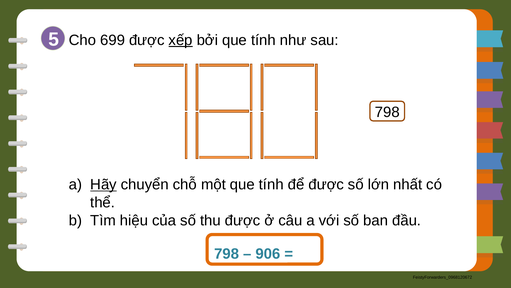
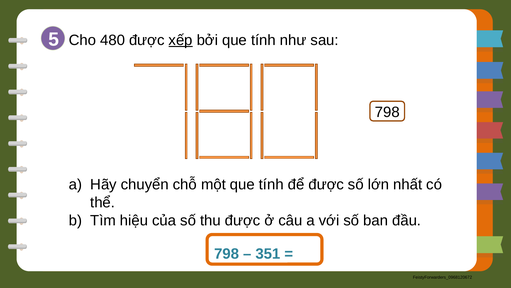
699: 699 -> 480
Hãy underline: present -> none
906: 906 -> 351
